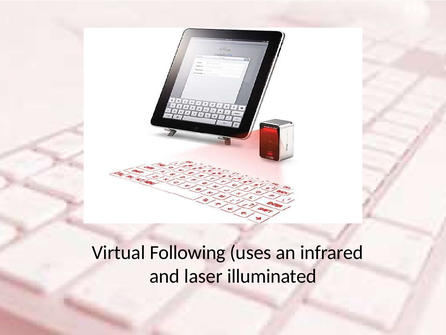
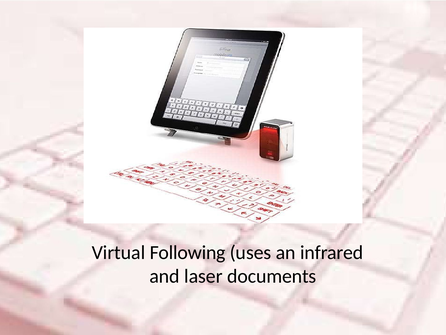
illuminated: illuminated -> documents
